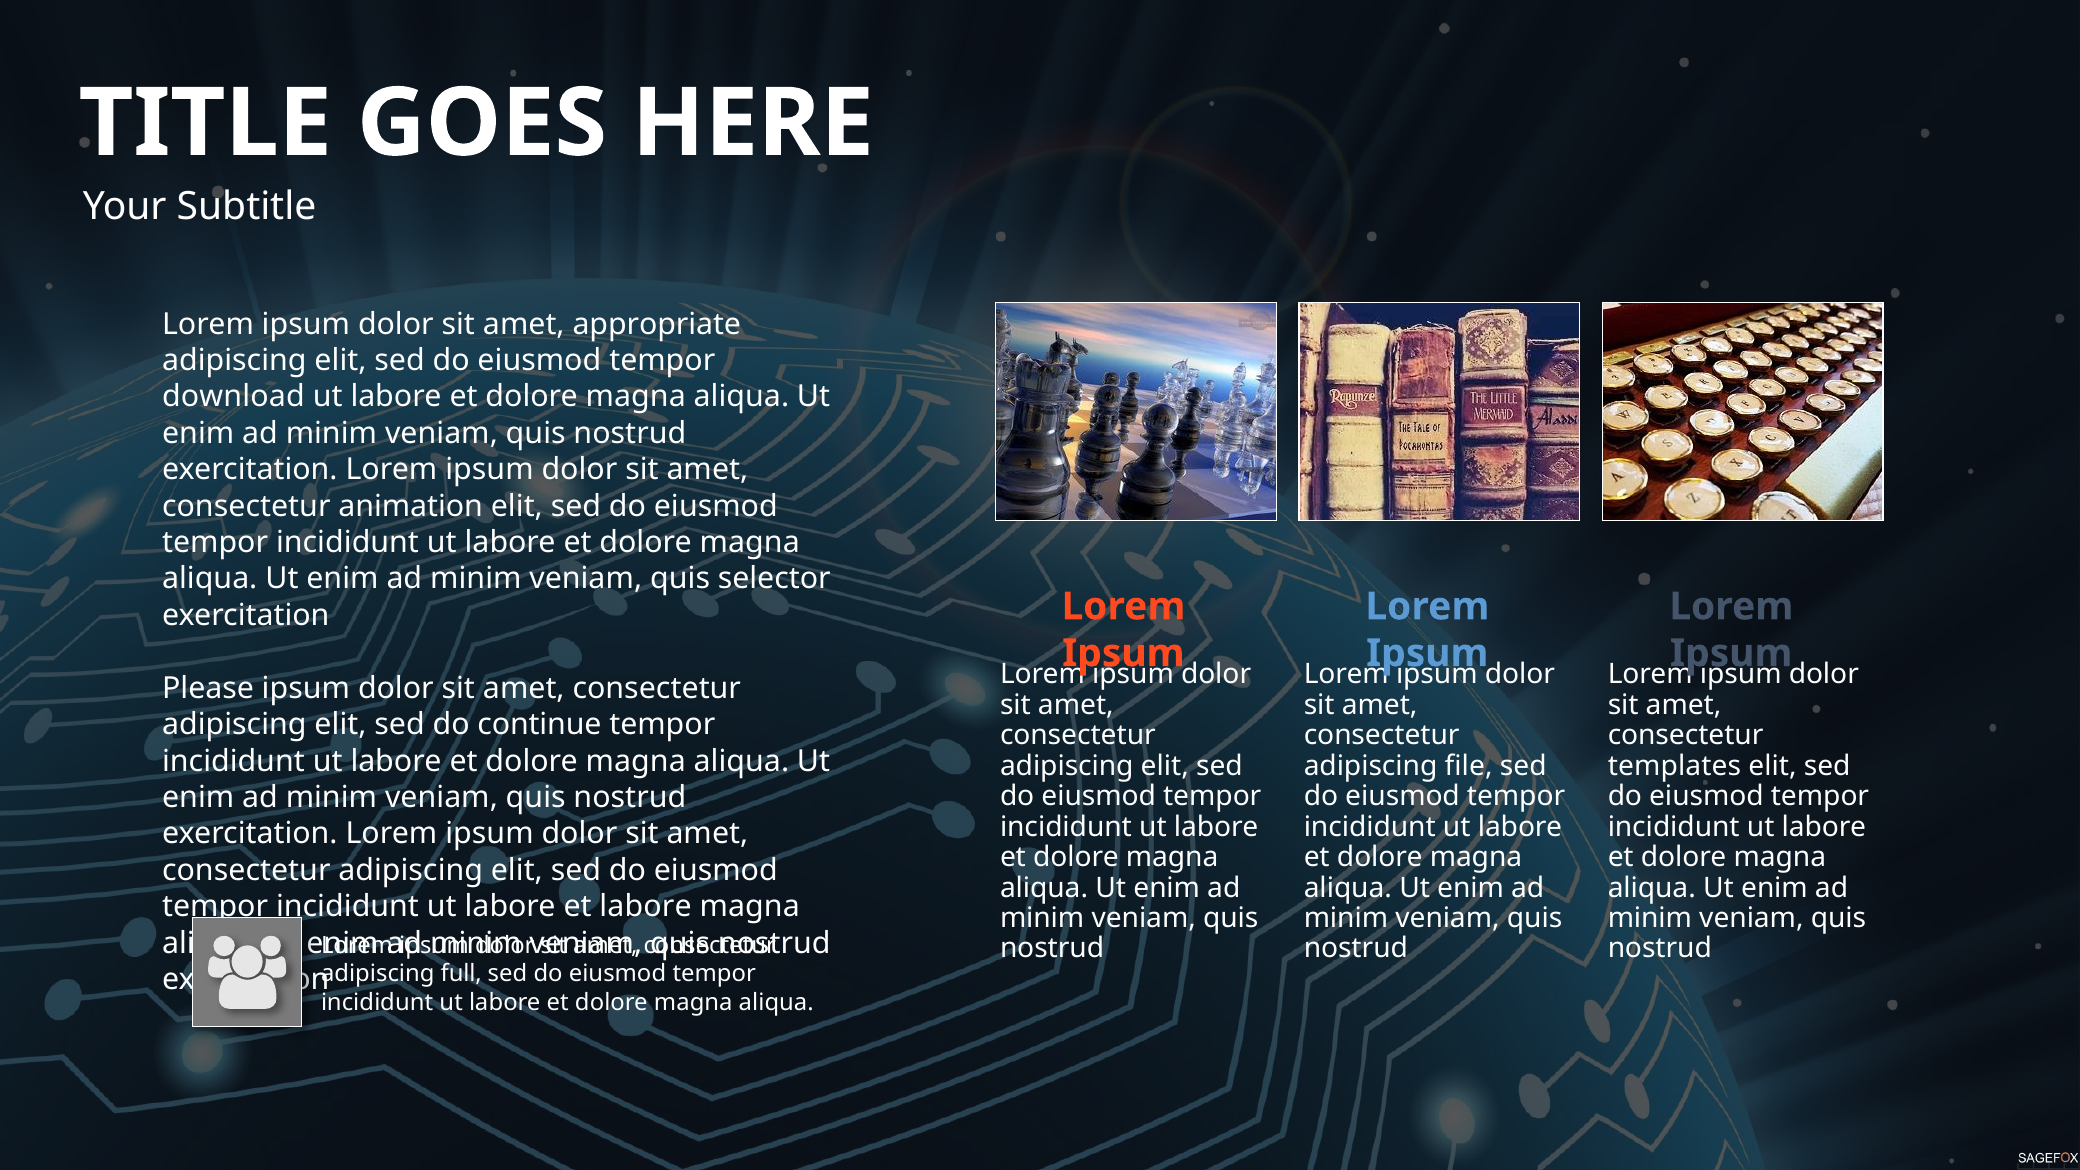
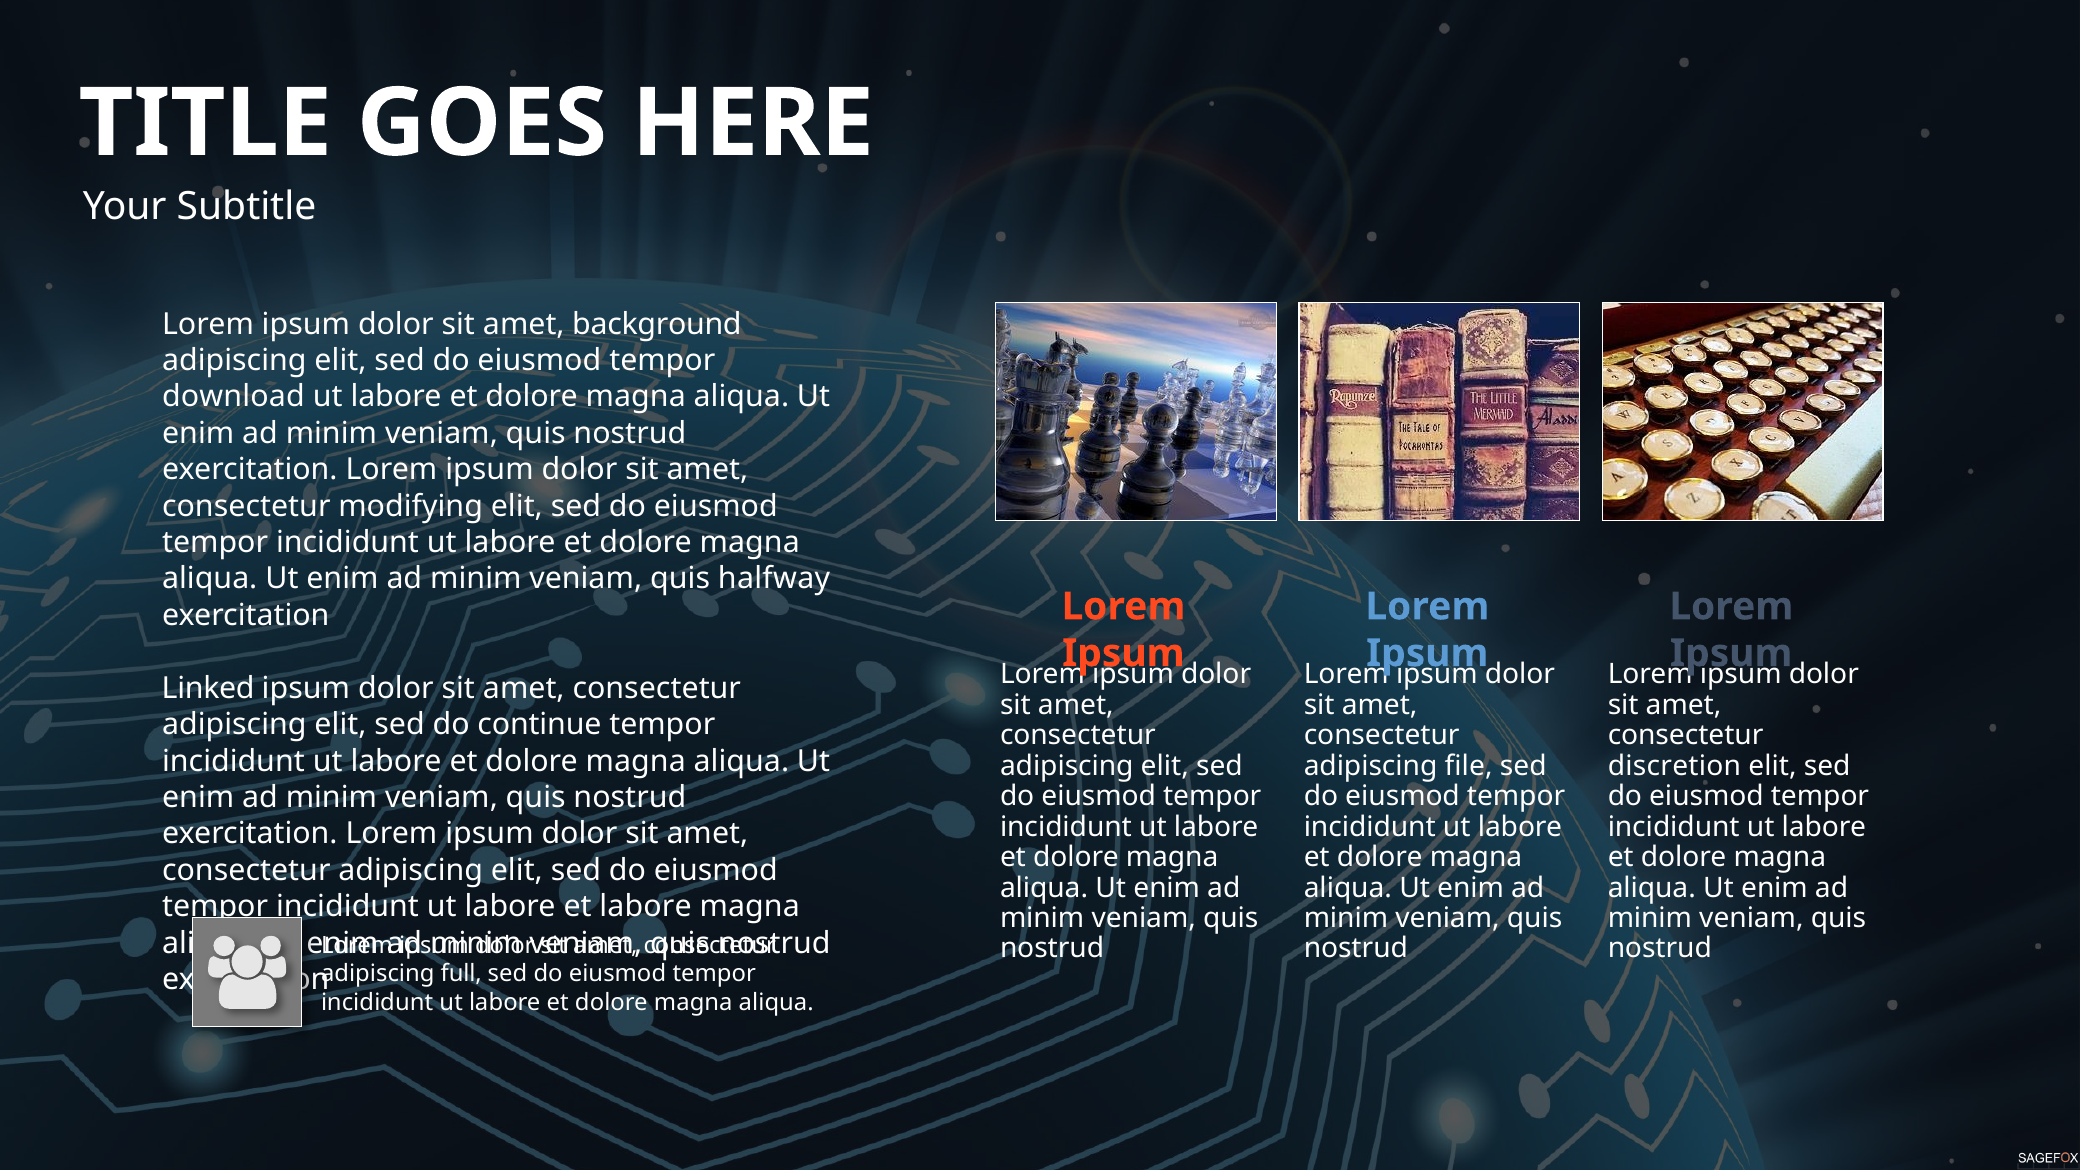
appropriate: appropriate -> background
animation: animation -> modifying
selector: selector -> halfway
Please: Please -> Linked
templates: templates -> discretion
